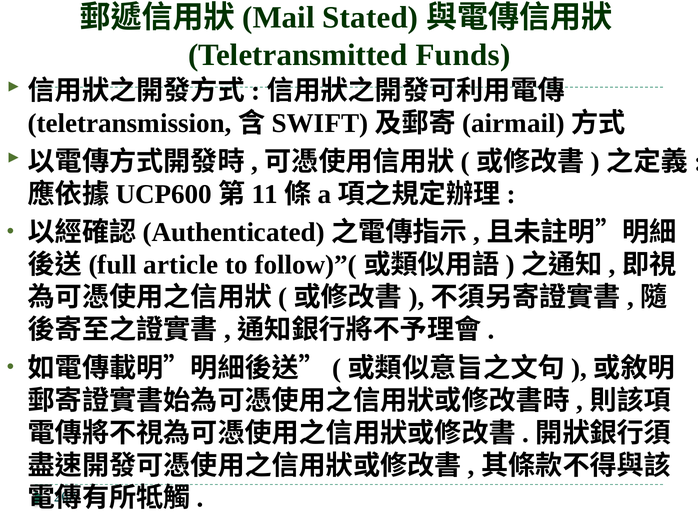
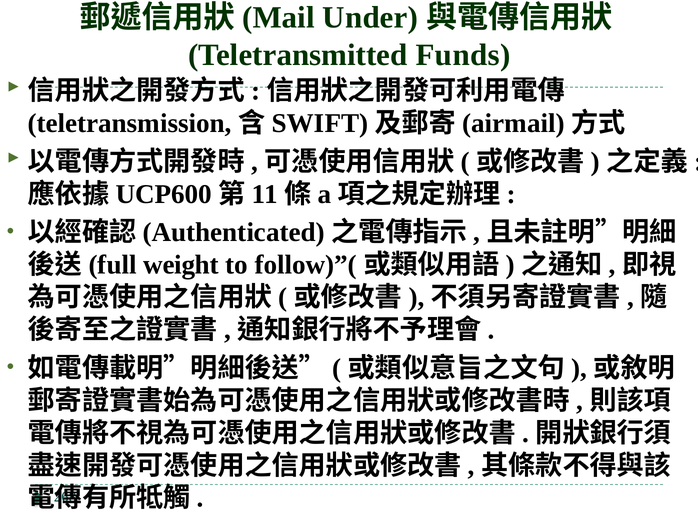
Stated: Stated -> Under
article: article -> weight
